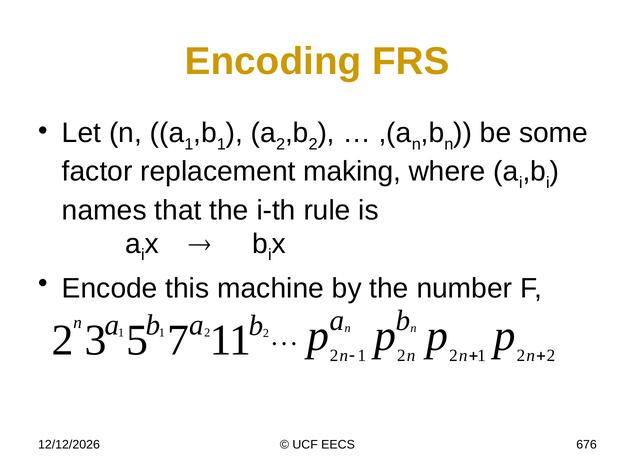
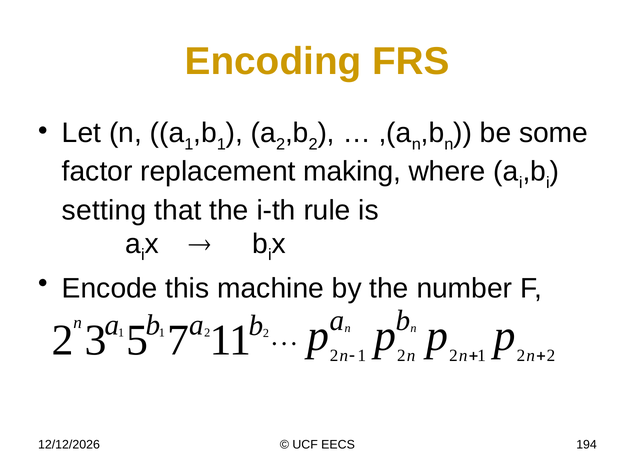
names: names -> setting
676: 676 -> 194
